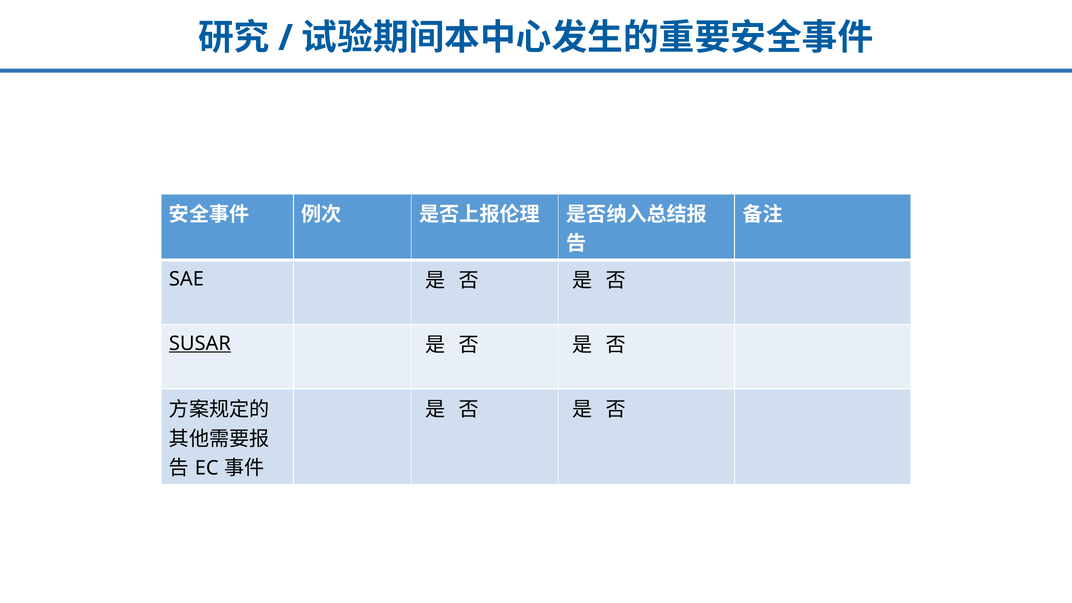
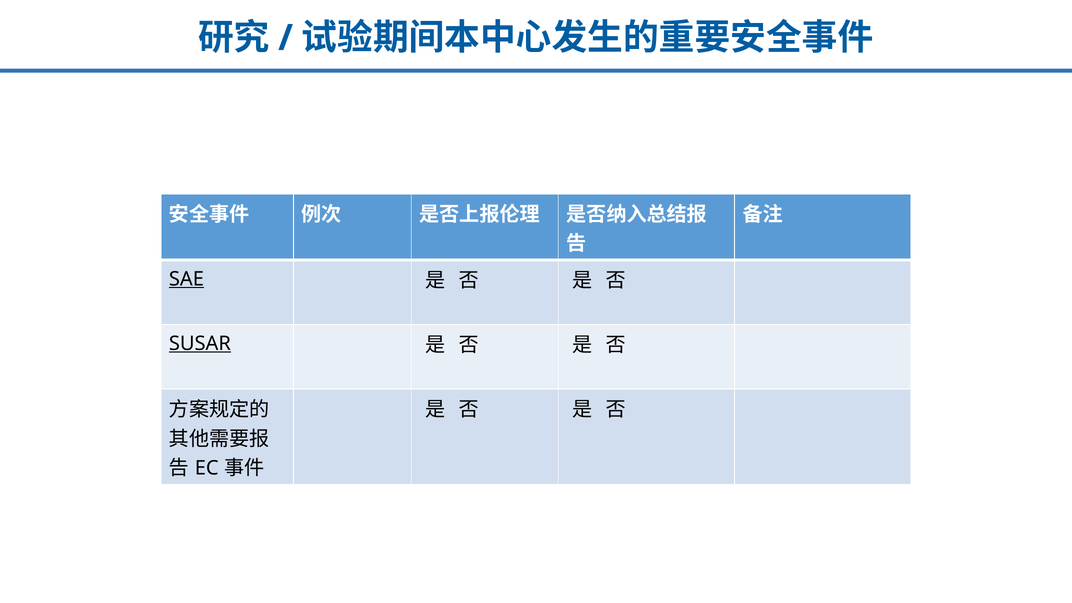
SAE underline: none -> present
